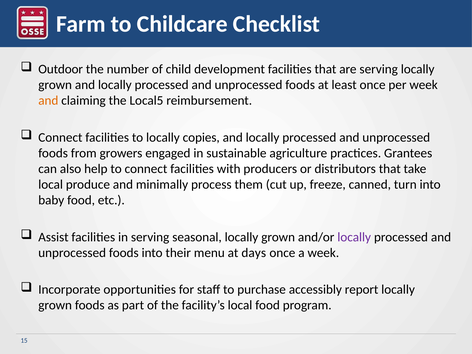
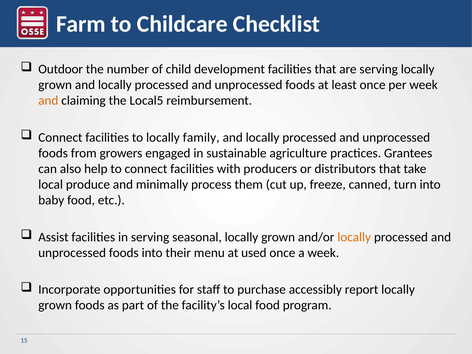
copies: copies -> family
locally at (354, 237) colour: purple -> orange
days: days -> used
